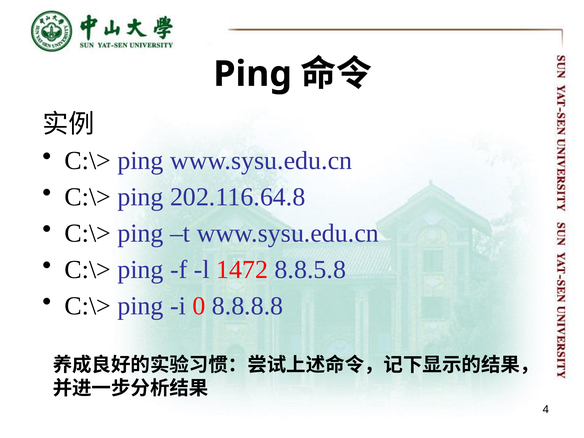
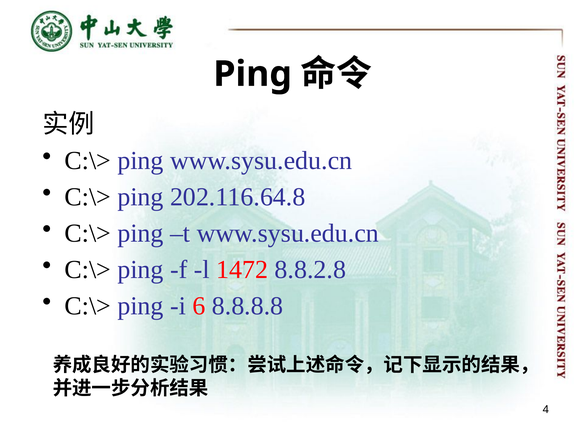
8.8.5.8: 8.8.5.8 -> 8.8.2.8
0: 0 -> 6
